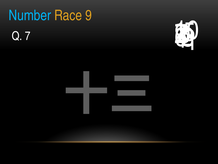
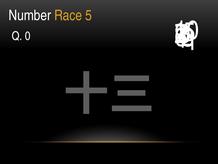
Number colour: light blue -> white
Race 9: 9 -> 5
Q 7: 7 -> 0
